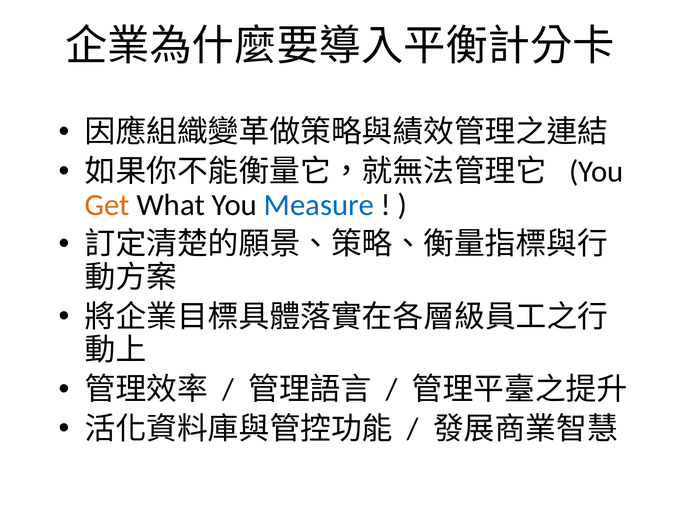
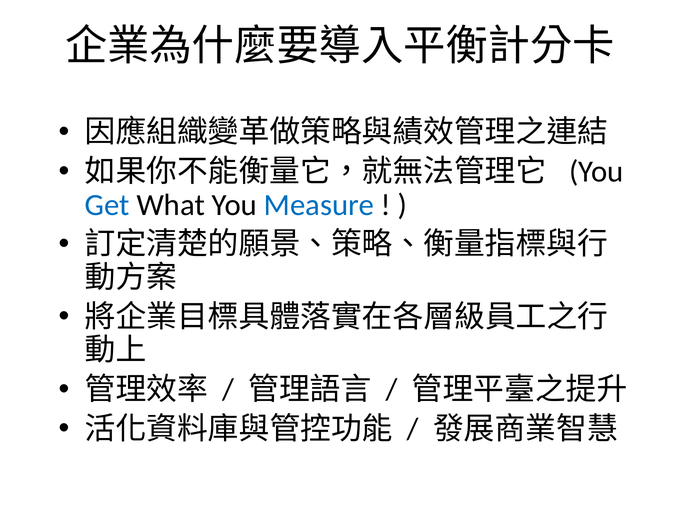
Get colour: orange -> blue
